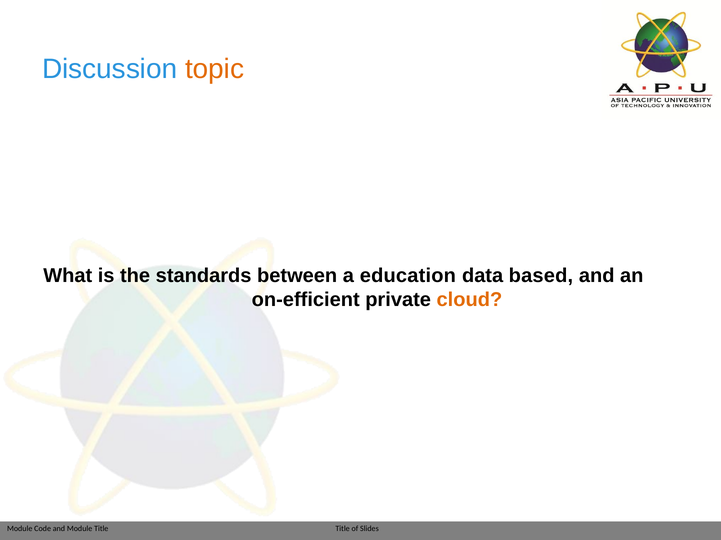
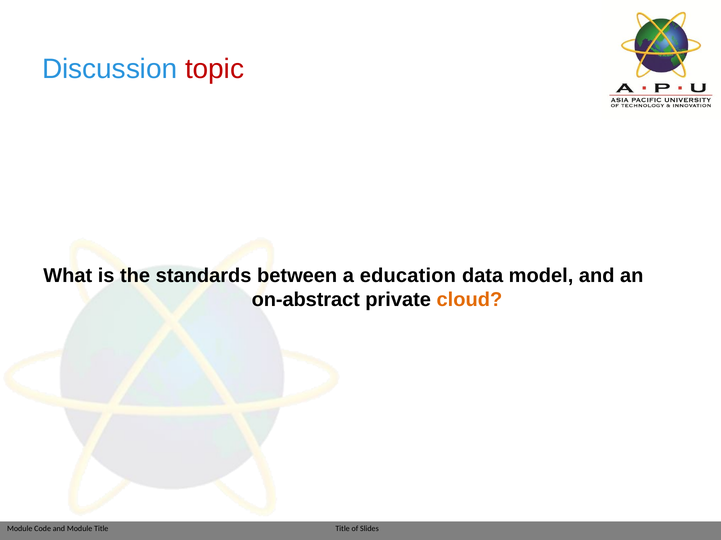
topic colour: orange -> red
based: based -> model
on-efficient: on-efficient -> on-abstract
